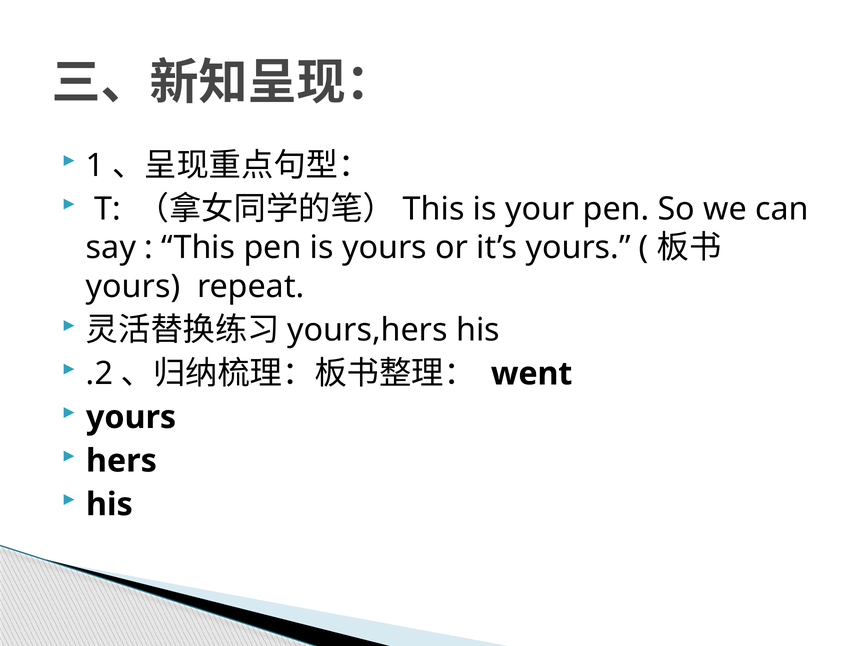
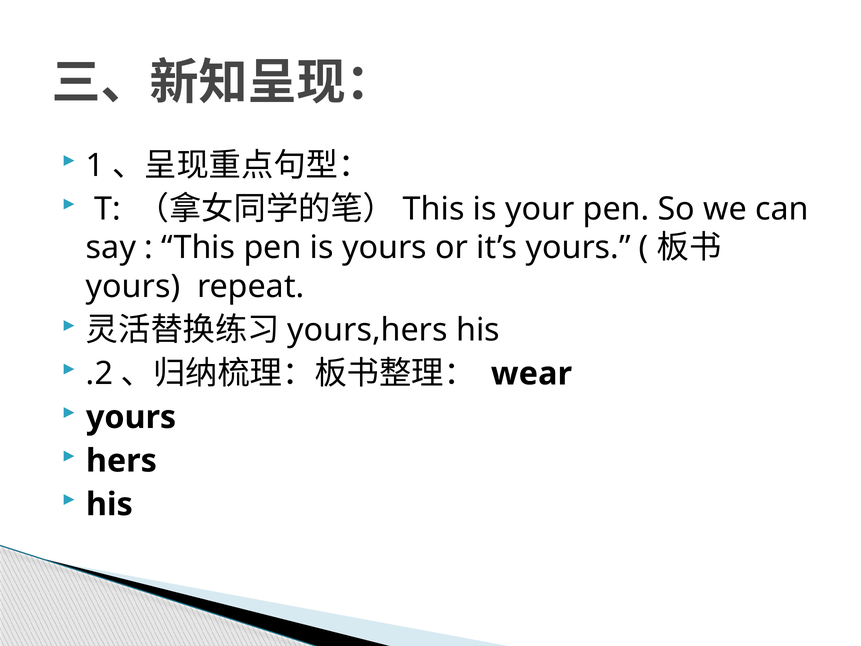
went: went -> wear
